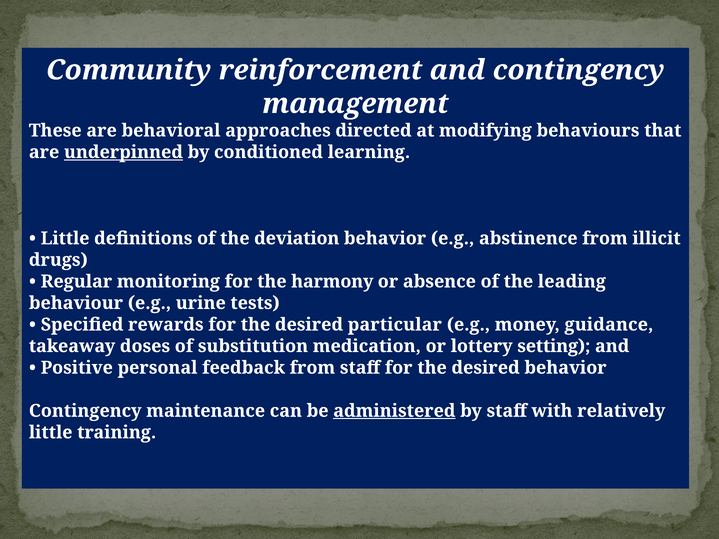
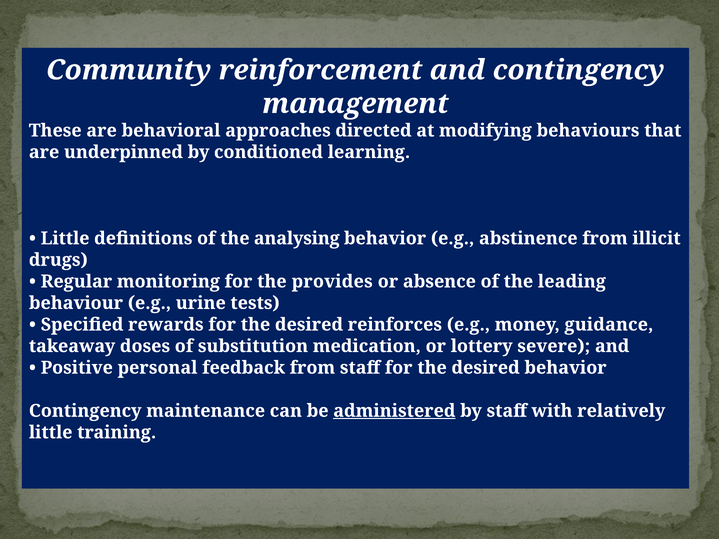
underpinned underline: present -> none
deviation: deviation -> analysing
harmony: harmony -> provides
particular: particular -> reinforces
setting: setting -> severe
